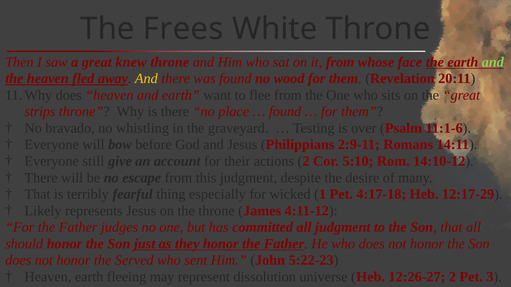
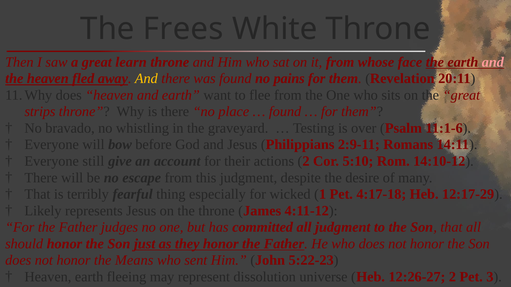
knew: knew -> learn
and at (493, 62) colour: light green -> pink
wood: wood -> pains
Served: Served -> Means
